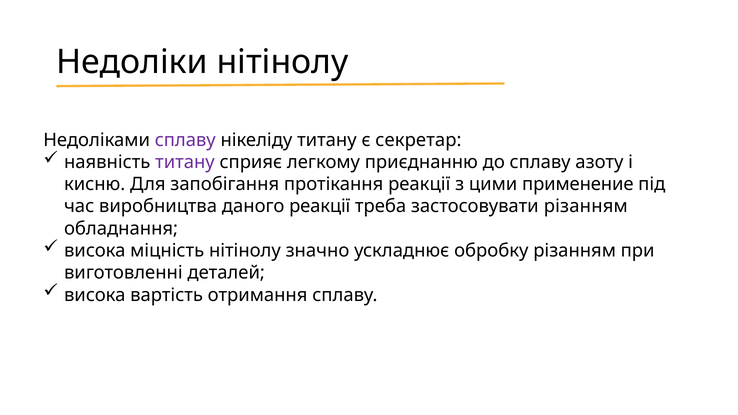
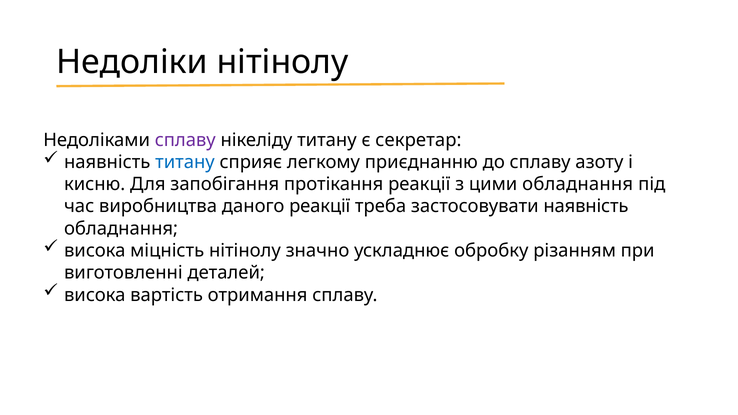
титану at (185, 162) colour: purple -> blue
цими применение: применение -> обладнання
застосовувати різанням: різанням -> наявність
